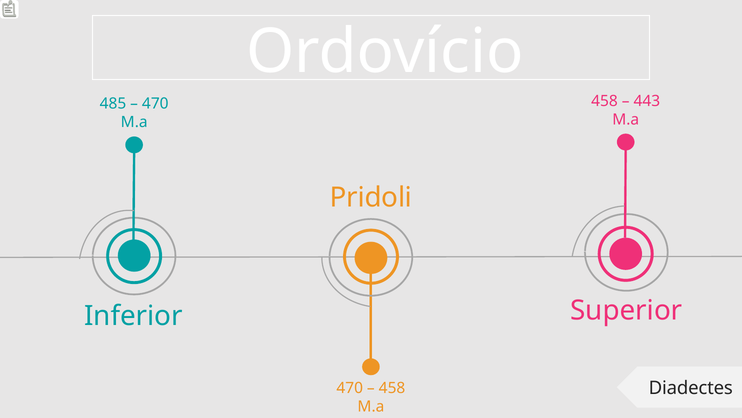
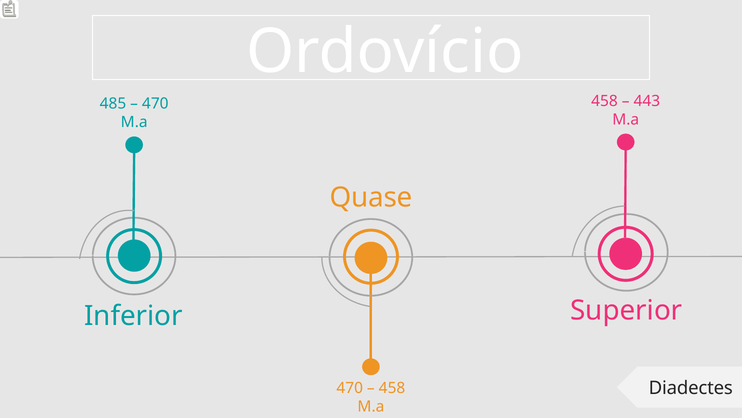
Pridoli: Pridoli -> Quase
